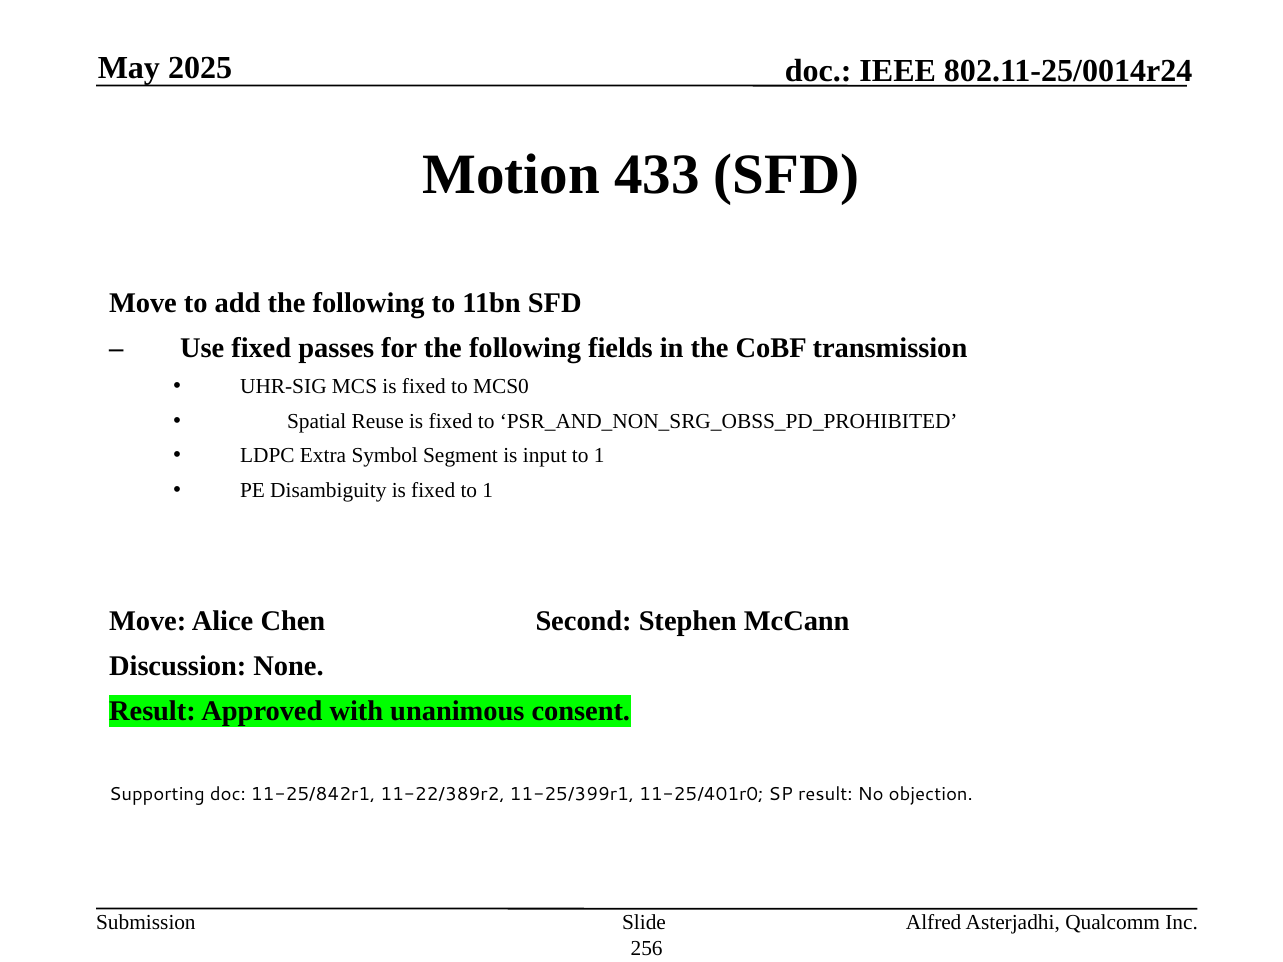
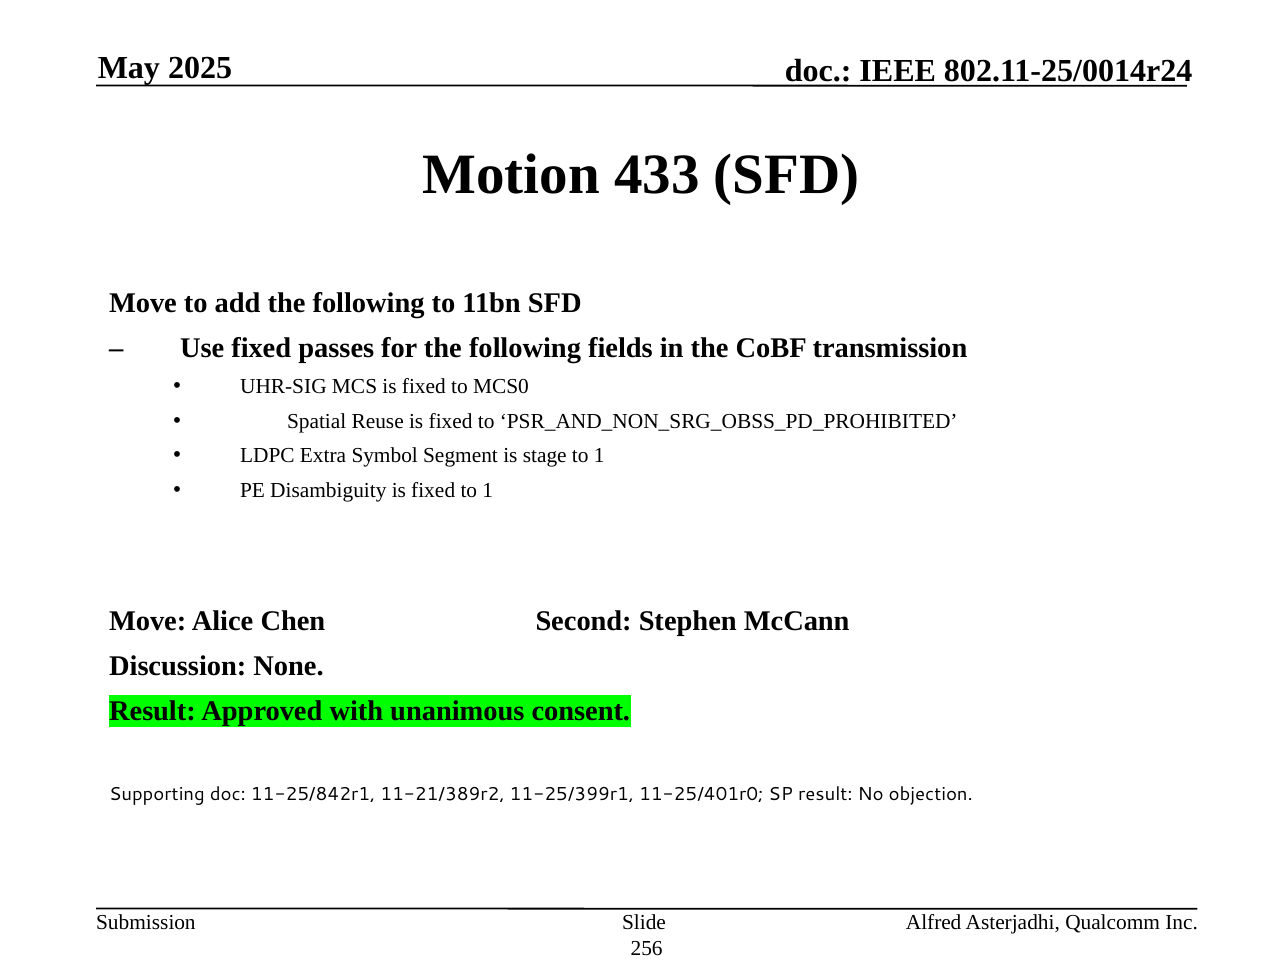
input: input -> stage
11-22/389r2: 11-22/389r2 -> 11-21/389r2
